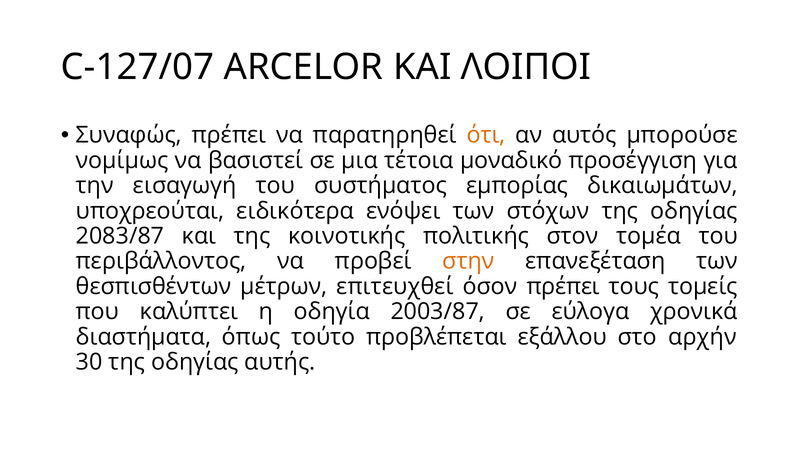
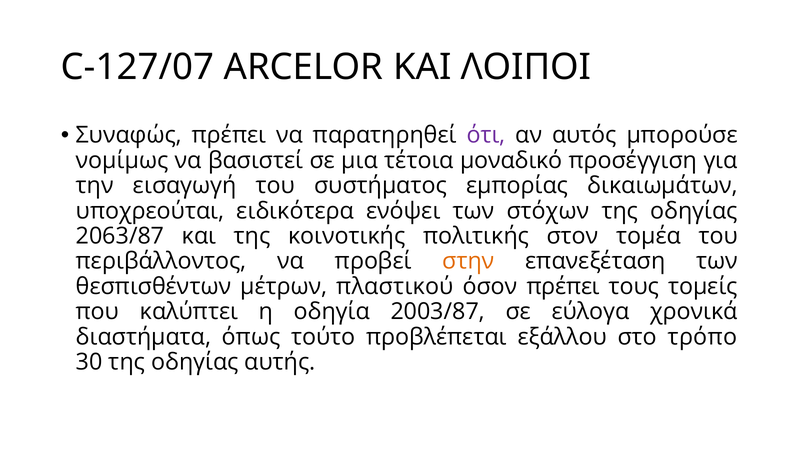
ότι colour: orange -> purple
2083/87: 2083/87 -> 2063/87
επιτευχθεί: επιτευχθεί -> πλαστικού
αρχήν: αρχήν -> τρόπο
